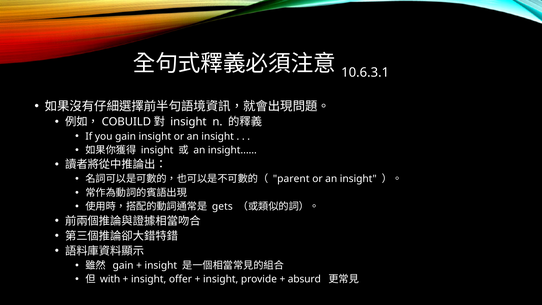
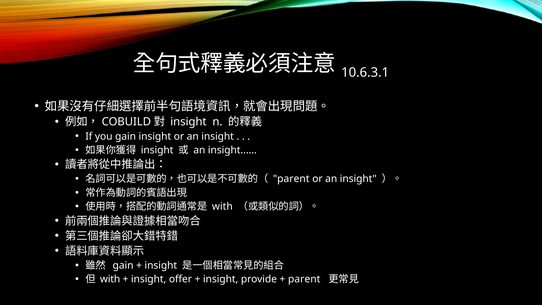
gets at (222, 206): gets -> with
absurd at (304, 279): absurd -> parent
